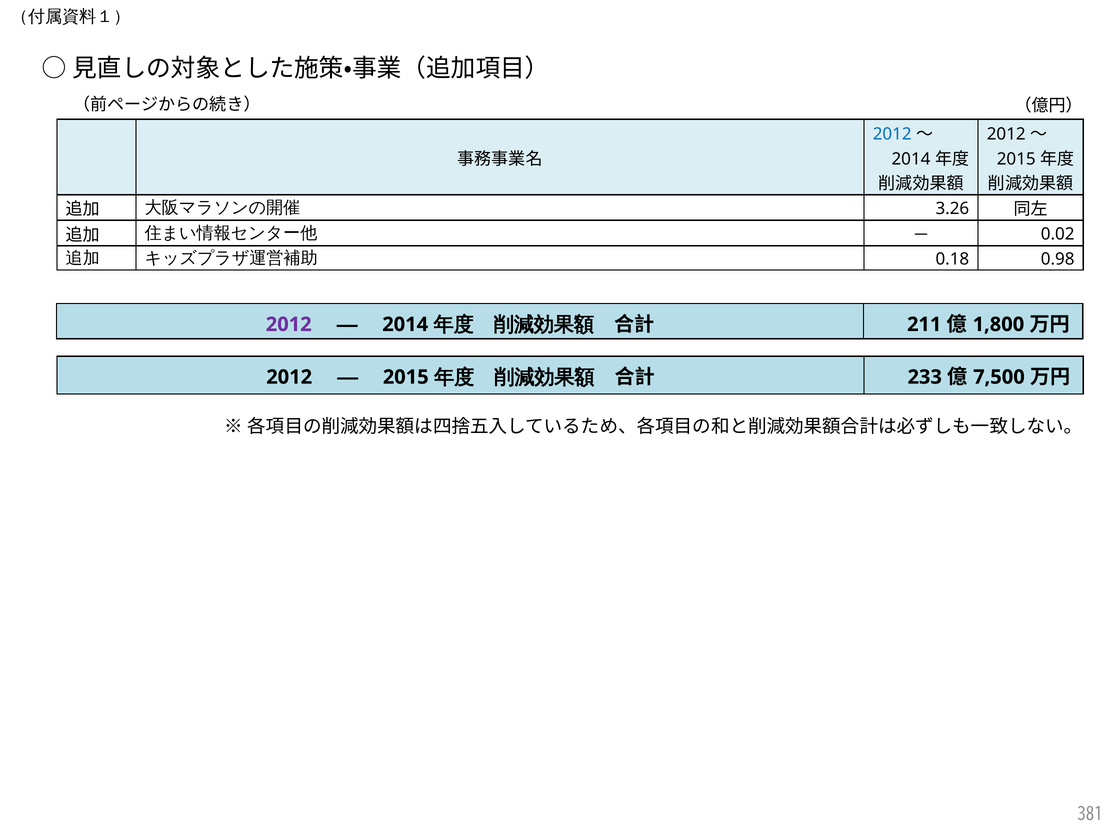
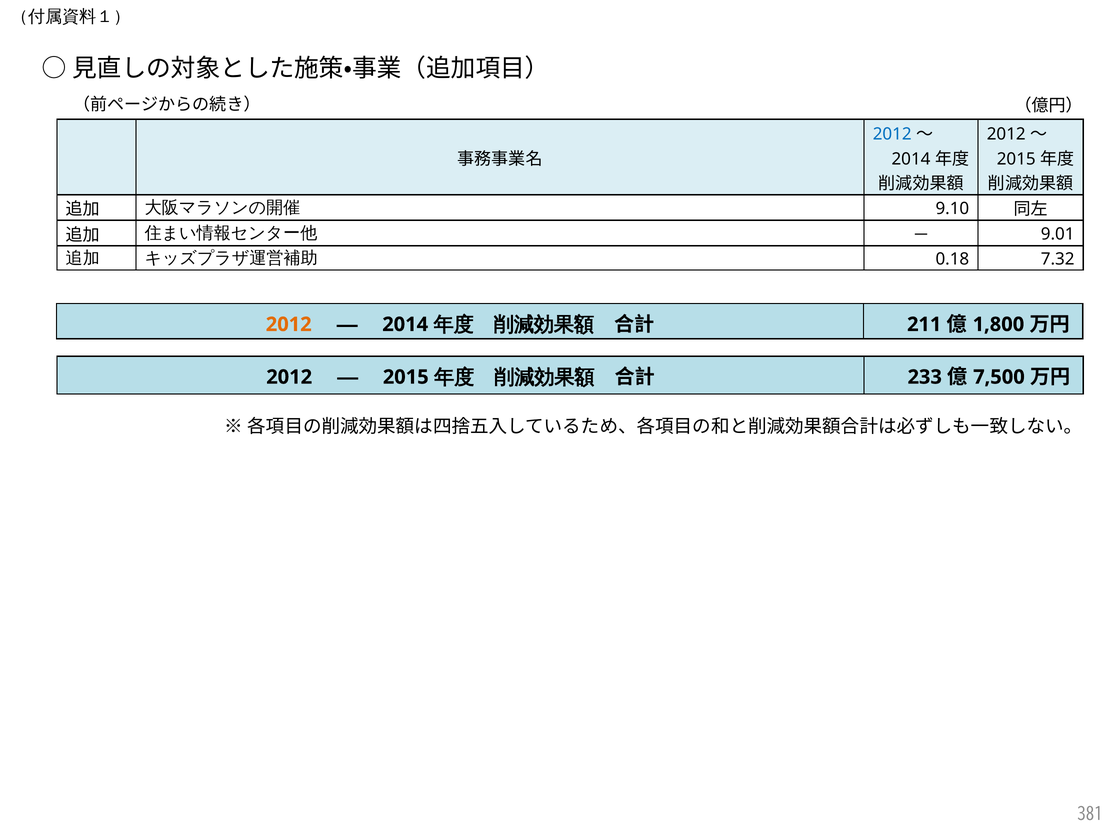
3.26: 3.26 -> 9.10
0.02: 0.02 -> 9.01
0.98: 0.98 -> 7.32
2012 at (289, 325) colour: purple -> orange
